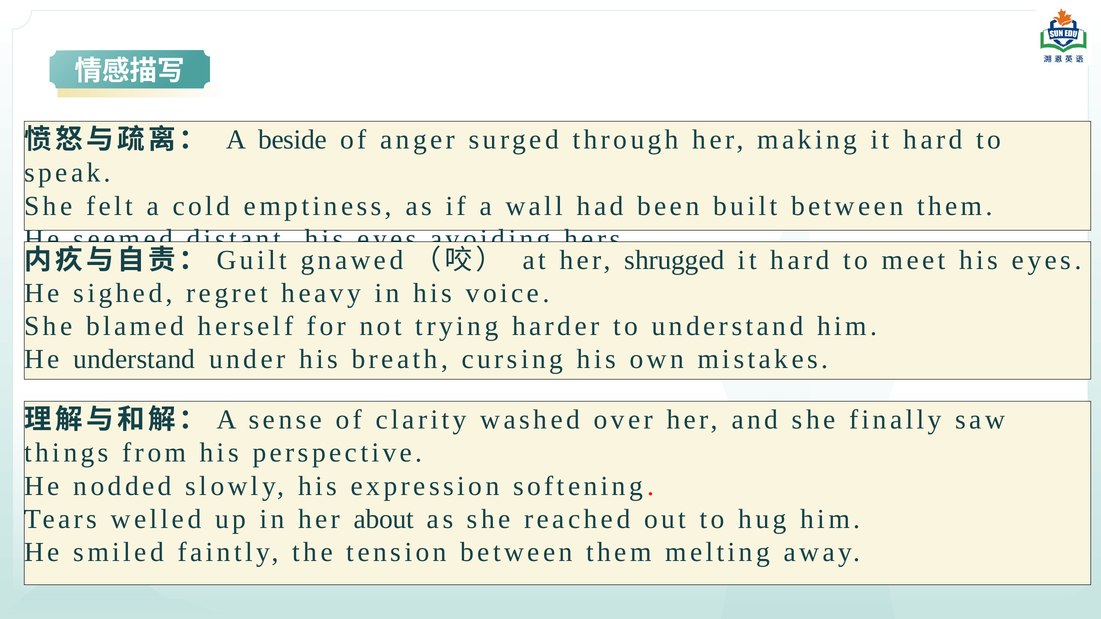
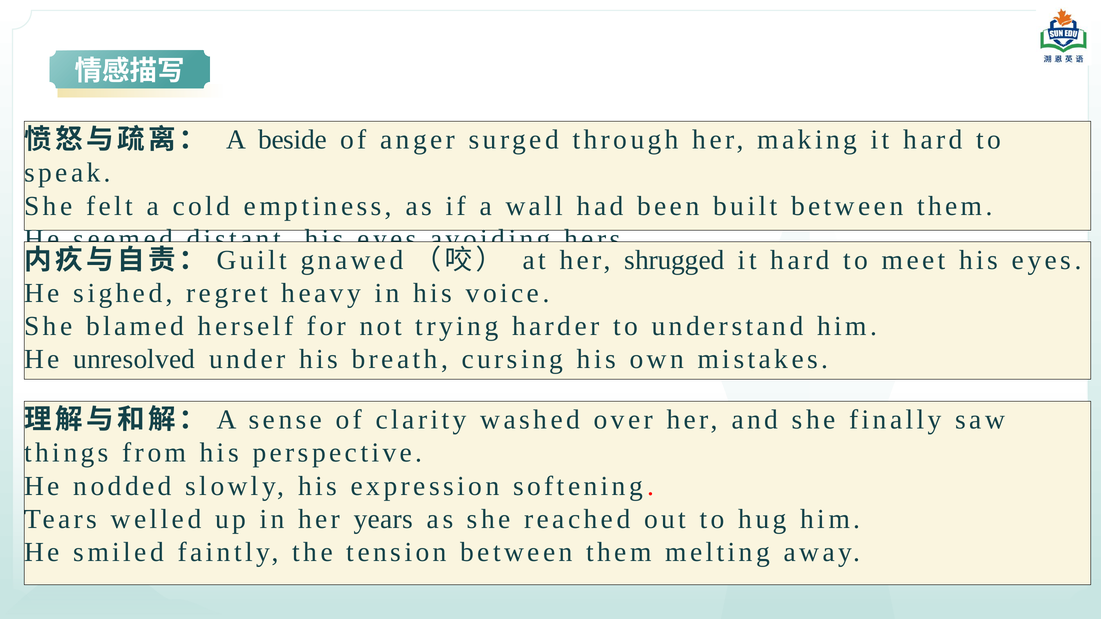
He understand: understand -> unresolved
about: about -> years
